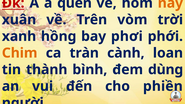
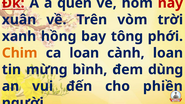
nay colour: orange -> red
phơi: phơi -> tông
ca tràn: tràn -> loan
thành: thành -> mừng
